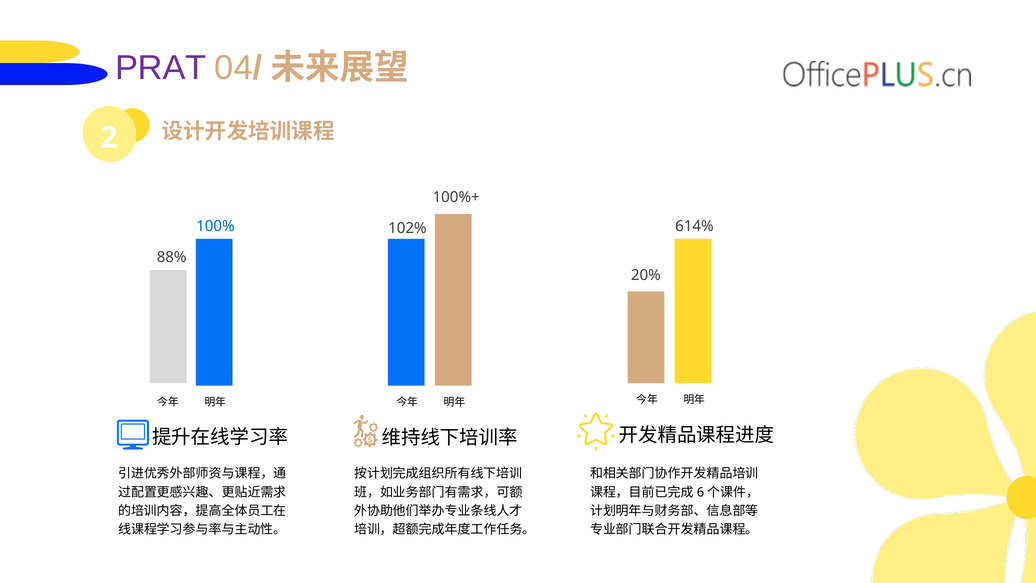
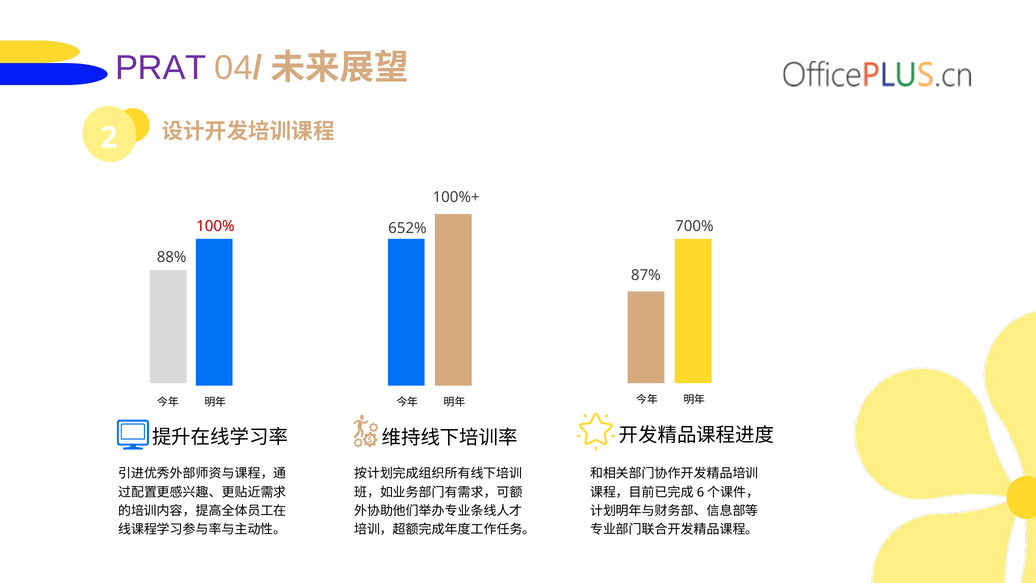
100% colour: blue -> red
614%: 614% -> 700%
102%: 102% -> 652%
20%: 20% -> 87%
